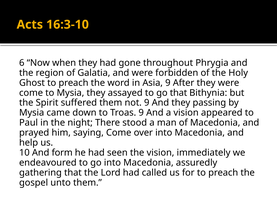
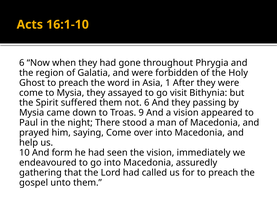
16:3-10: 16:3-10 -> 16:1-10
Asia 9: 9 -> 1
go that: that -> visit
not 9: 9 -> 6
